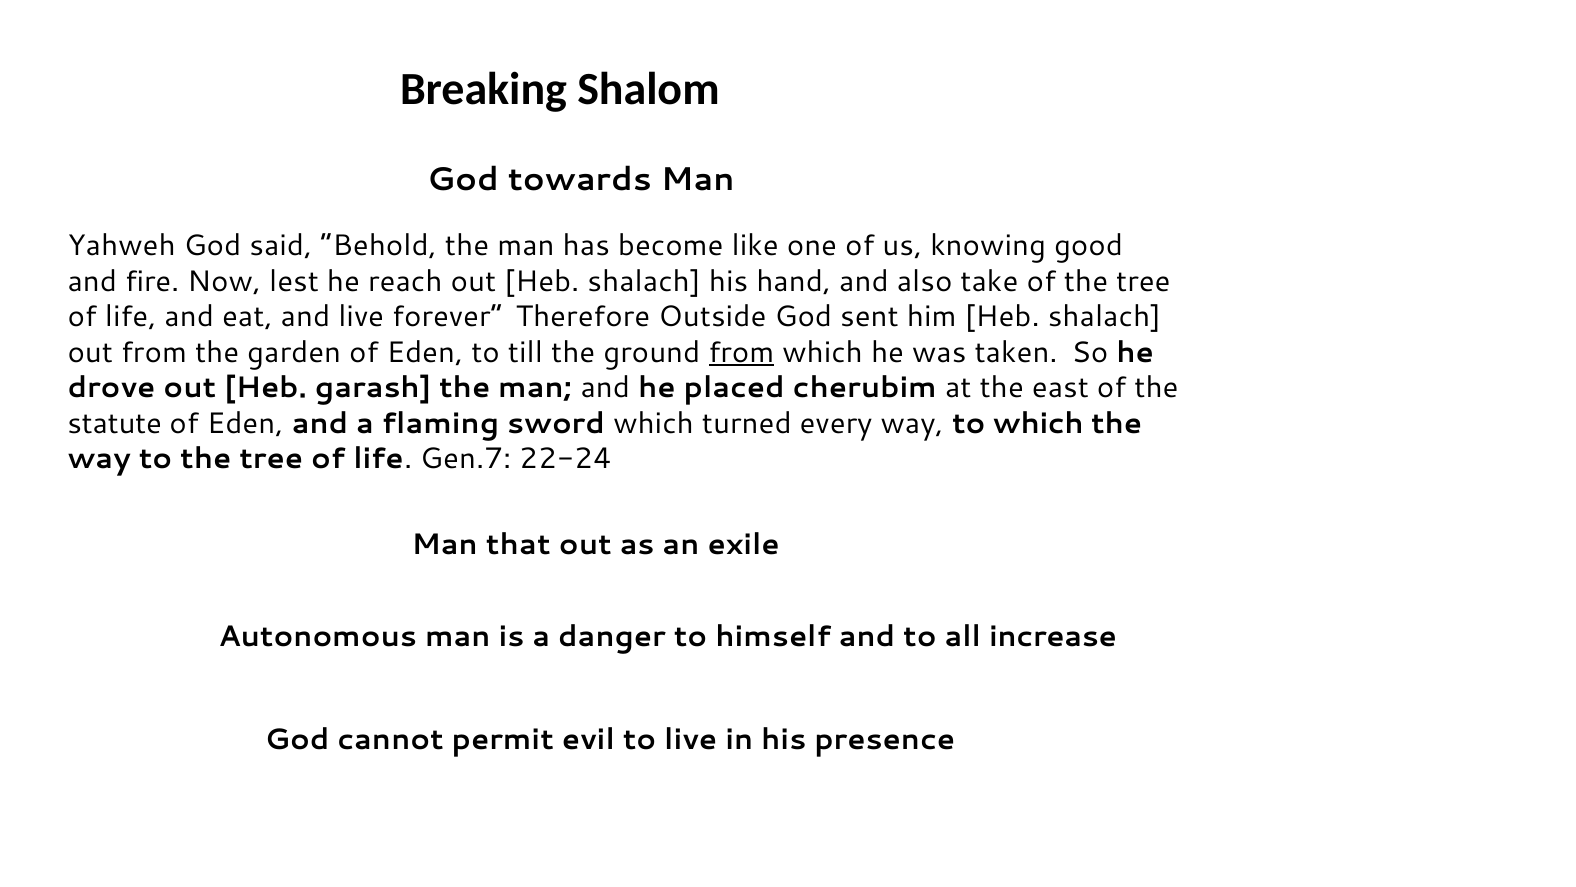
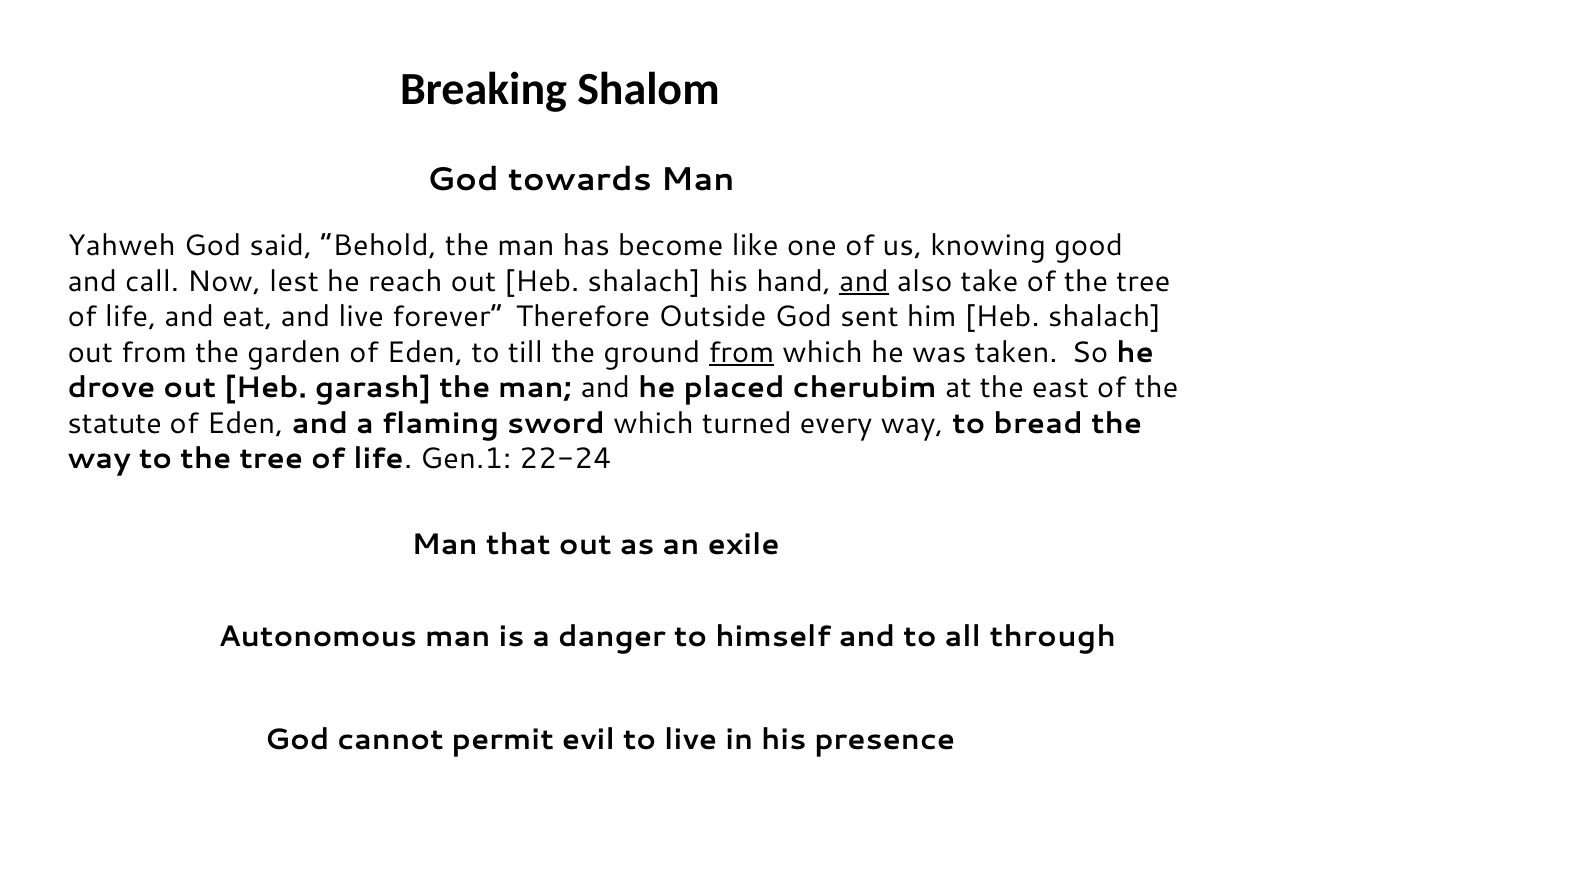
fire: fire -> call
and at (864, 281) underline: none -> present
to which: which -> bread
Gen.7: Gen.7 -> Gen.1
increase: increase -> through
